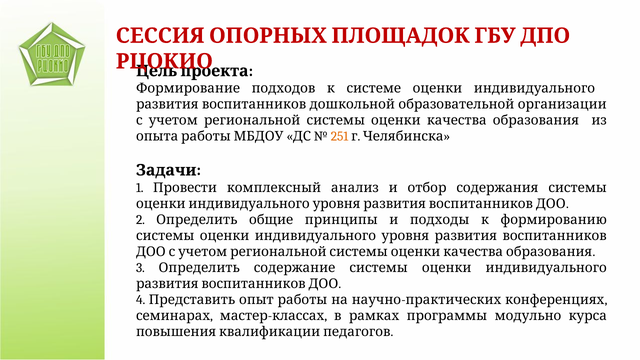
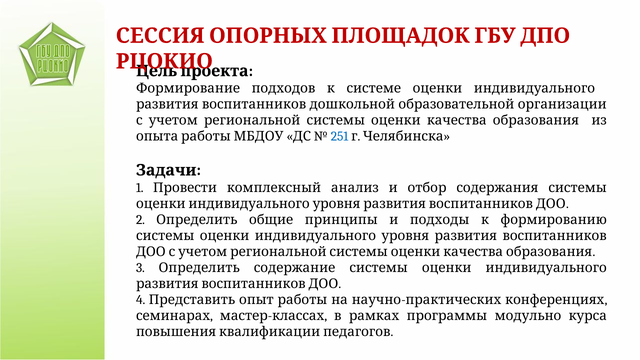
251 colour: orange -> blue
